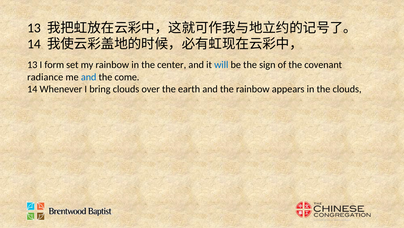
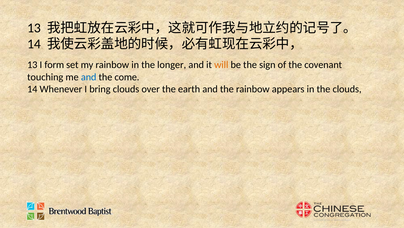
center: center -> longer
will colour: blue -> orange
radiance: radiance -> touching
